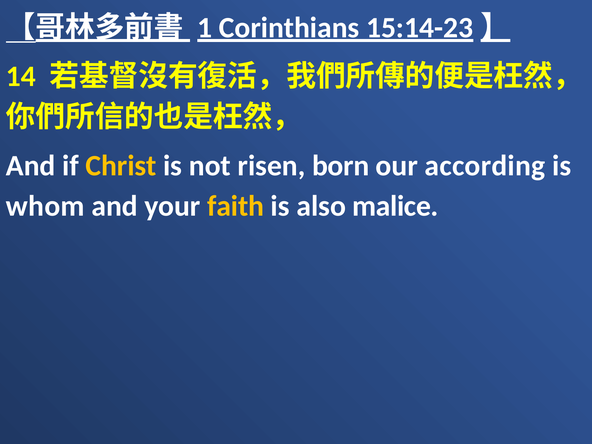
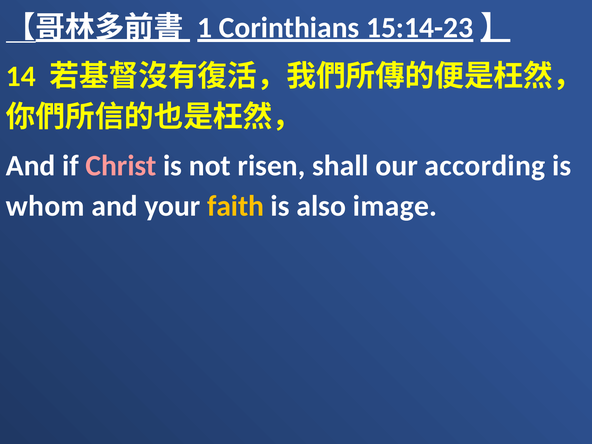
Christ colour: yellow -> pink
born: born -> shall
malice: malice -> image
